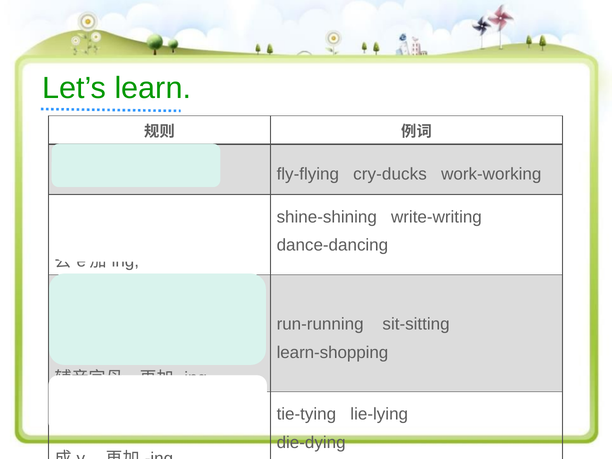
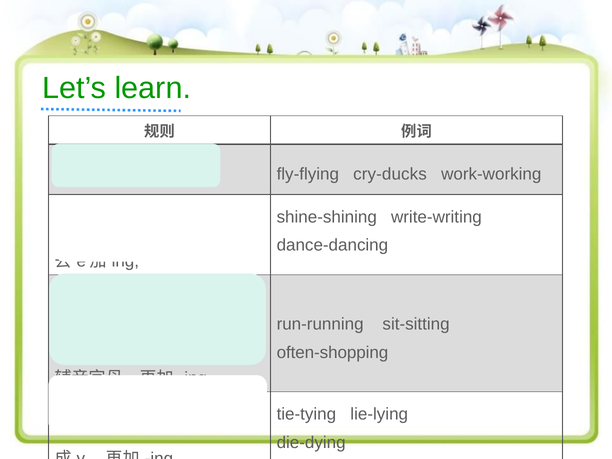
learn-shopping: learn-shopping -> often-shopping
